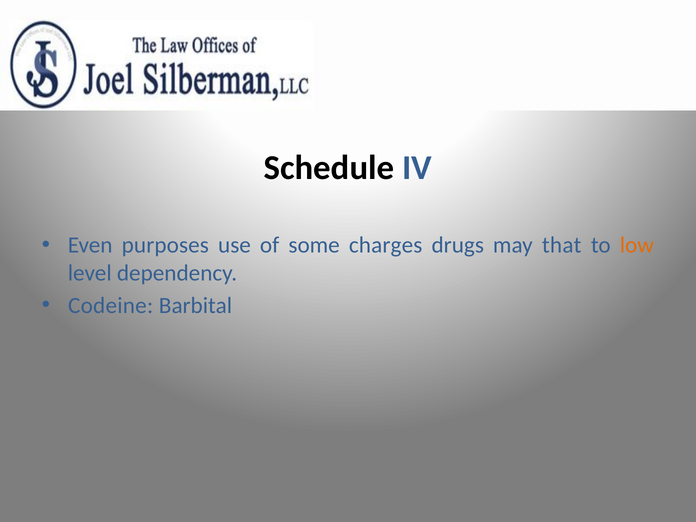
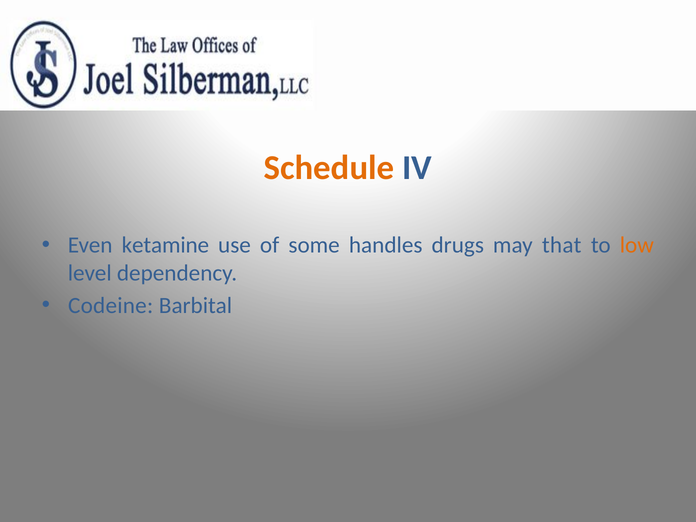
Schedule colour: black -> orange
purposes: purposes -> ketamine
charges: charges -> handles
